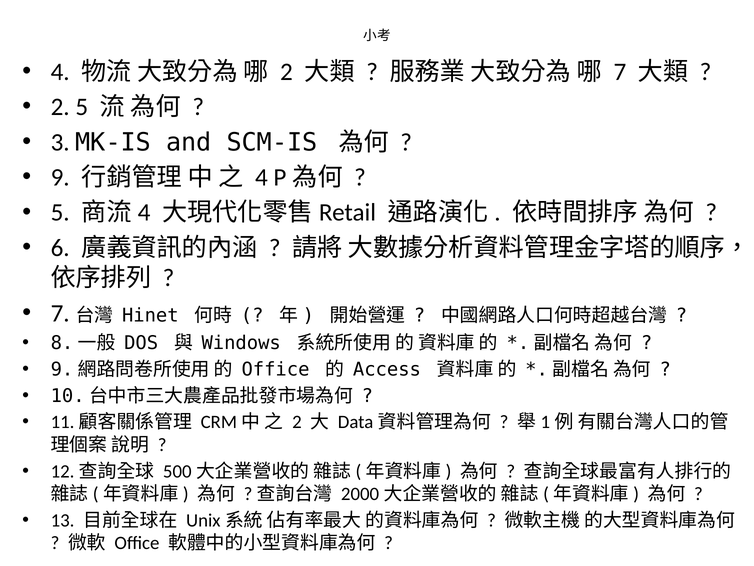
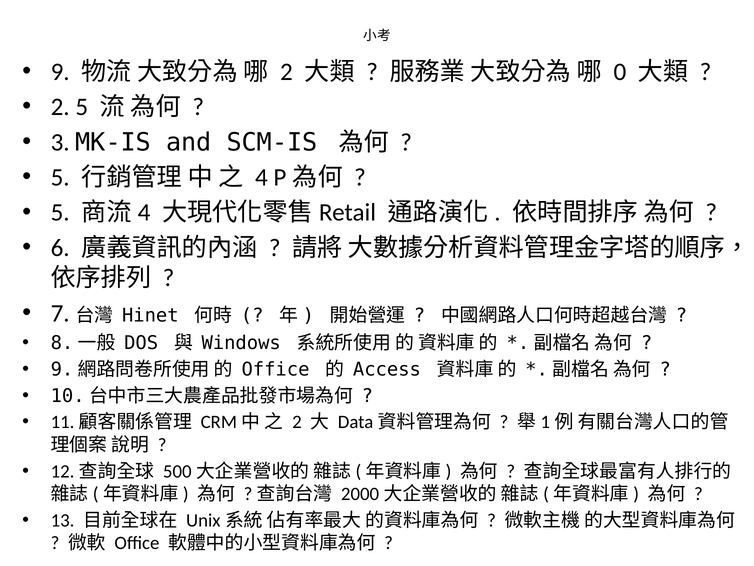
4 at (60, 72): 4 -> 9
7 at (620, 72): 7 -> 0
9 at (60, 177): 9 -> 5
